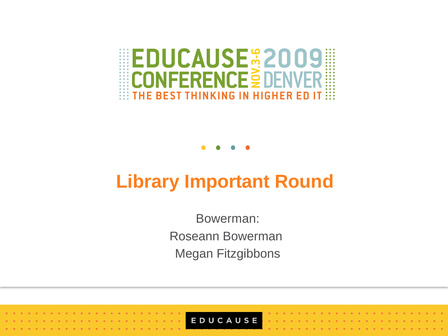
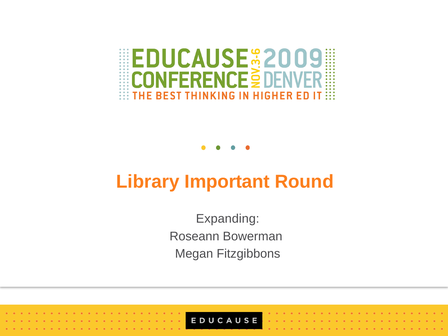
Bowerman at (228, 219): Bowerman -> Expanding
